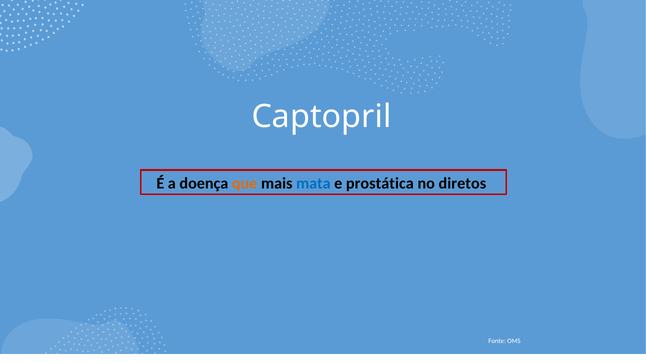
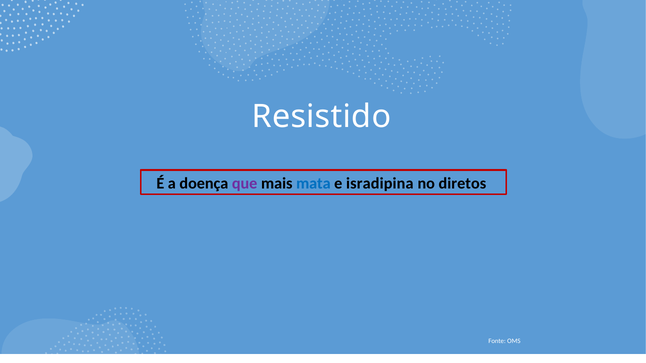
Captopril: Captopril -> Resistido
que colour: orange -> purple
prostática: prostática -> isradipina
